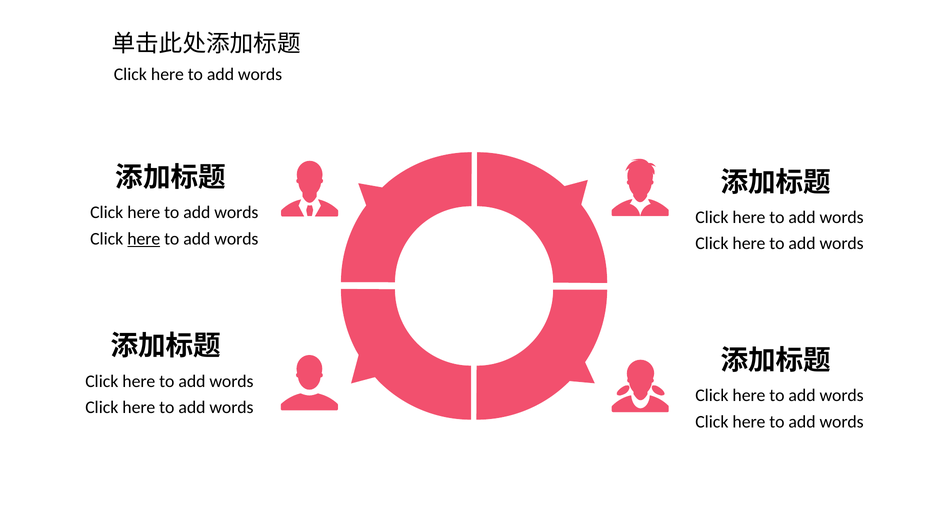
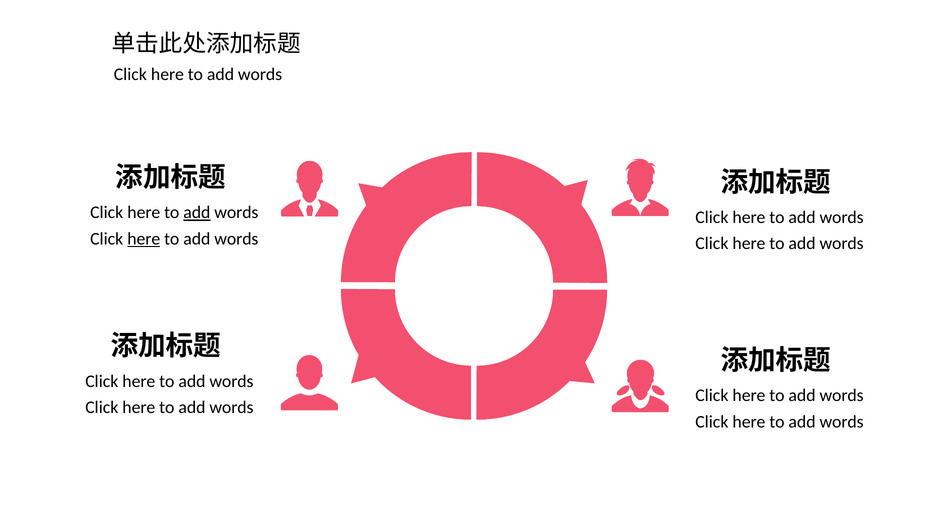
add at (197, 213) underline: none -> present
